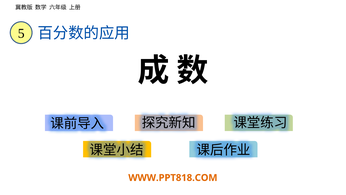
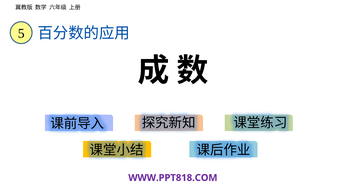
WWW.PPT818.COM colour: orange -> purple
